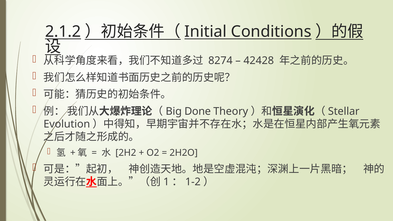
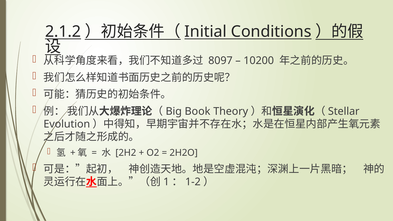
8274: 8274 -> 8097
42428: 42428 -> 10200
Done: Done -> Book
